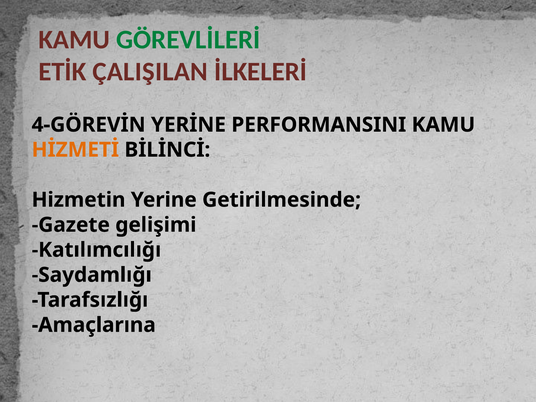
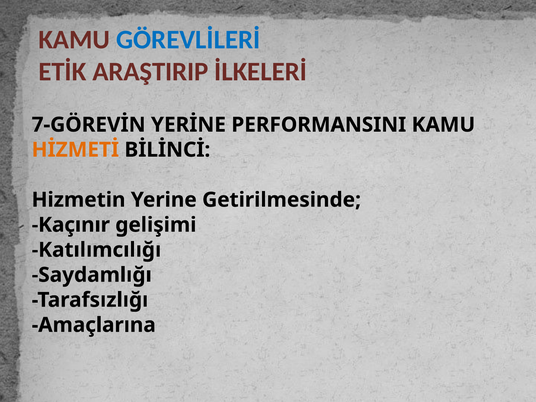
GÖREVLİLERİ colour: green -> blue
ÇALIŞILAN: ÇALIŞILAN -> ARAŞTIRIP
4-GÖREVİN: 4-GÖREVİN -> 7-GÖREVİN
Gazete: Gazete -> Kaçınır
